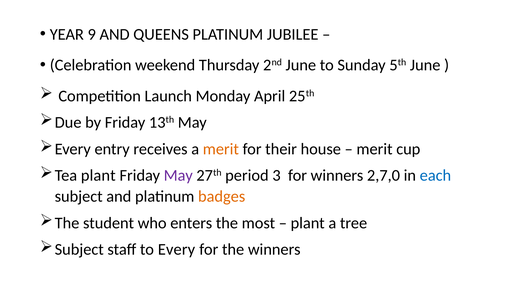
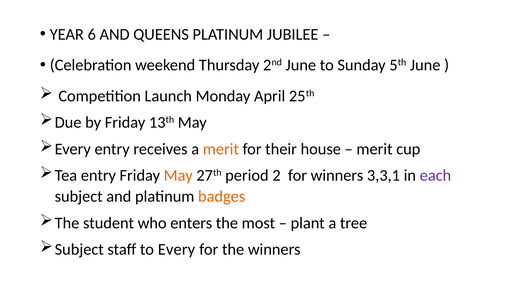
9: 9 -> 6
Tea plant: plant -> entry
May at (178, 175) colour: purple -> orange
3: 3 -> 2
2,7,0: 2,7,0 -> 3,3,1
each colour: blue -> purple
